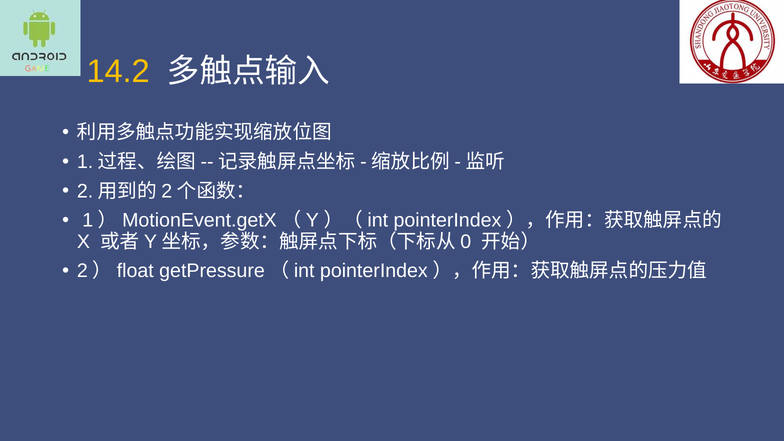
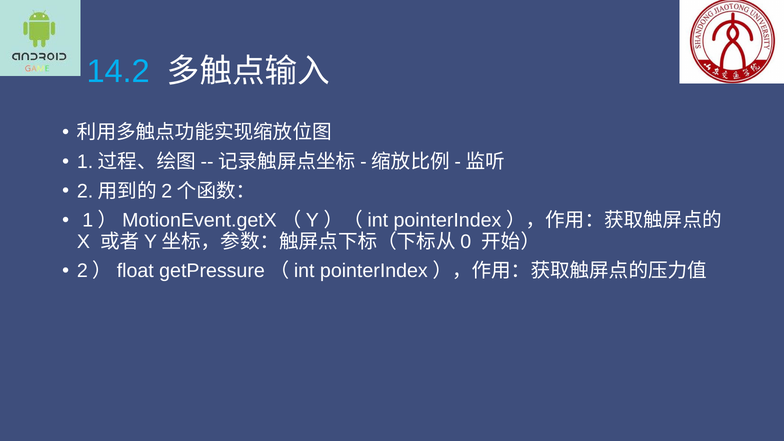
14.2 colour: yellow -> light blue
